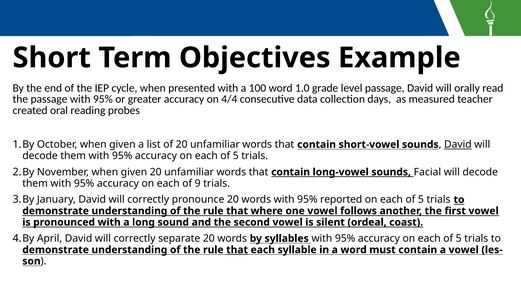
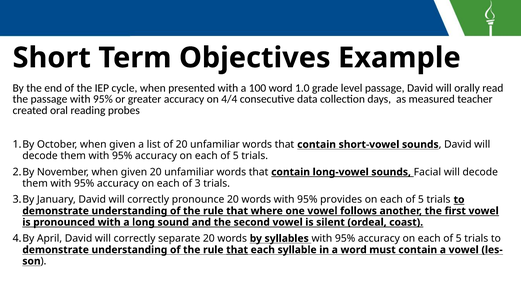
David at (458, 145) underline: present -> none
9: 9 -> 3
reported: reported -> provides
